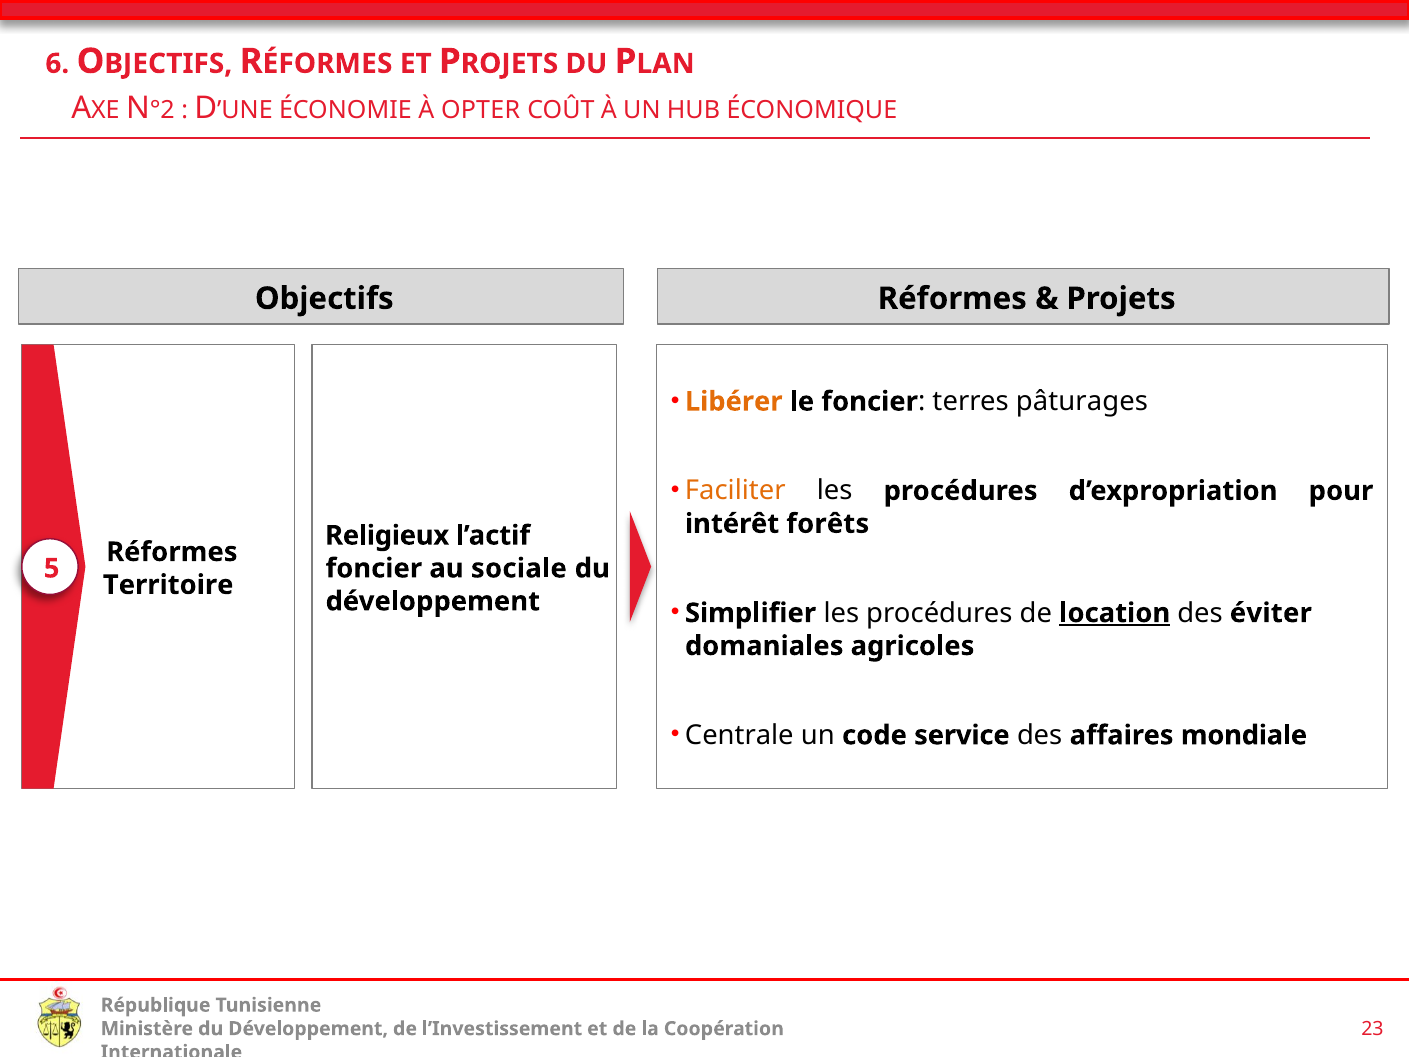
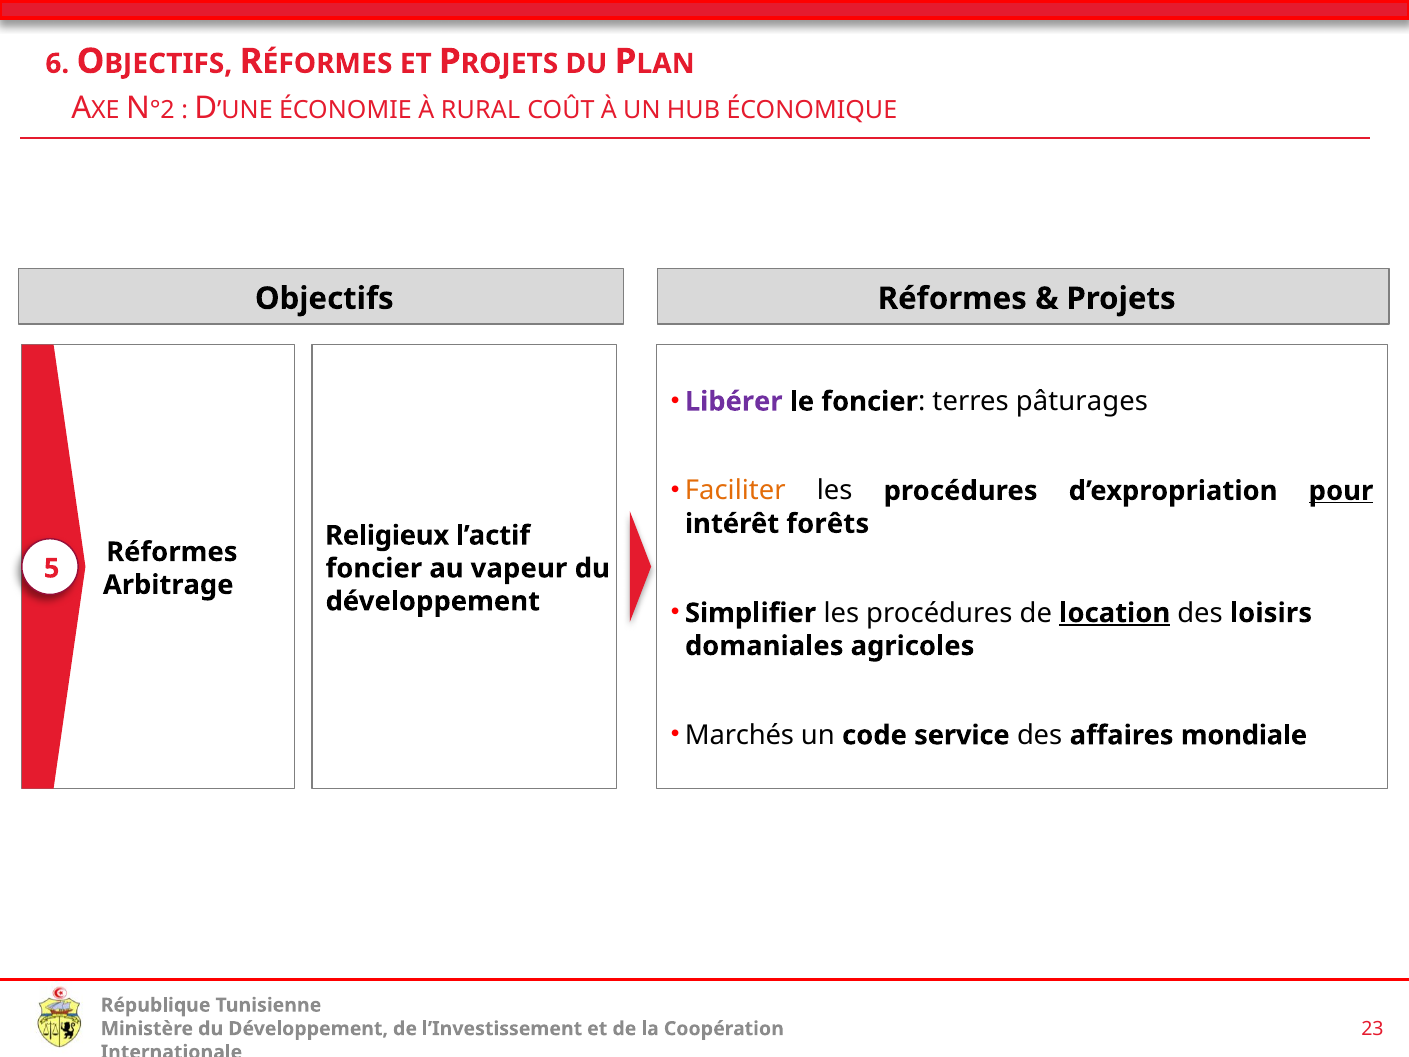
OPTER: OPTER -> RURAL
Libérer colour: orange -> purple
pour underline: none -> present
sociale: sociale -> vapeur
Territoire: Territoire -> Arbitrage
éviter: éviter -> loisirs
Centrale: Centrale -> Marchés
